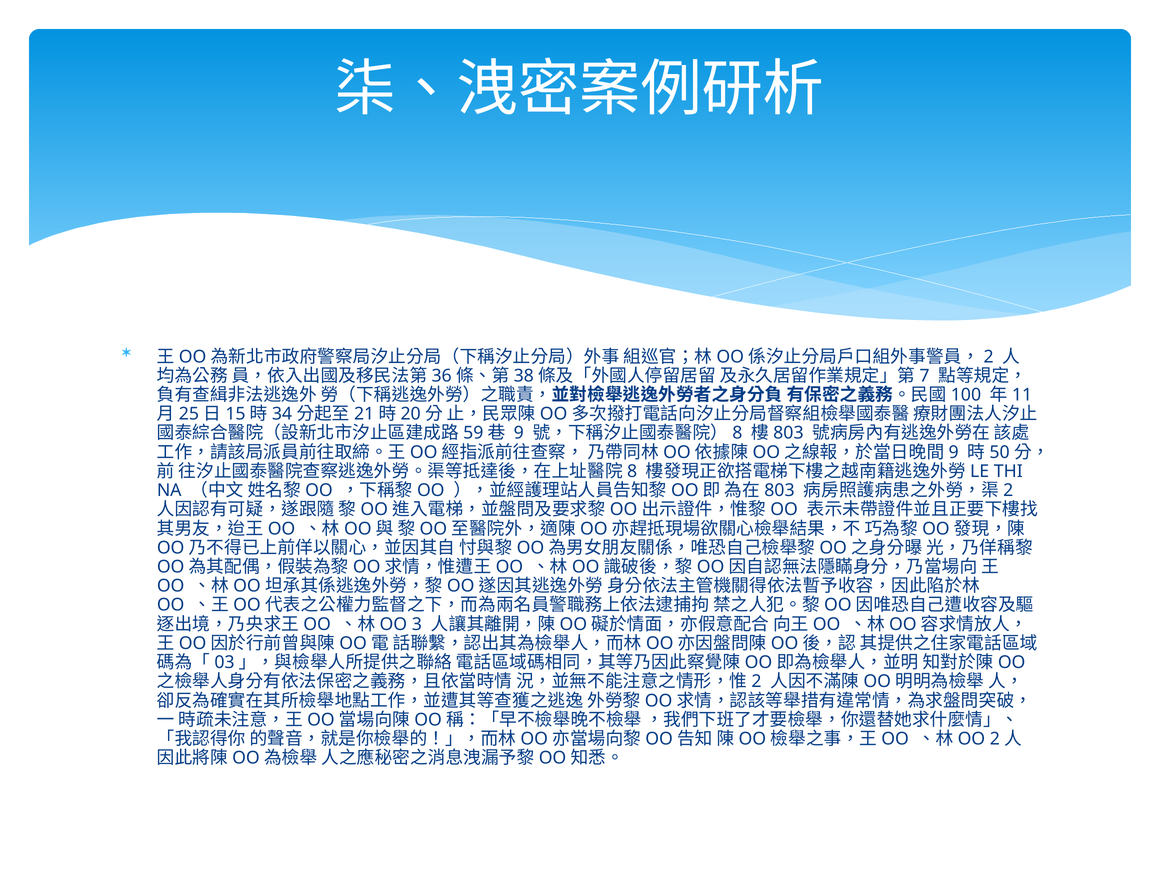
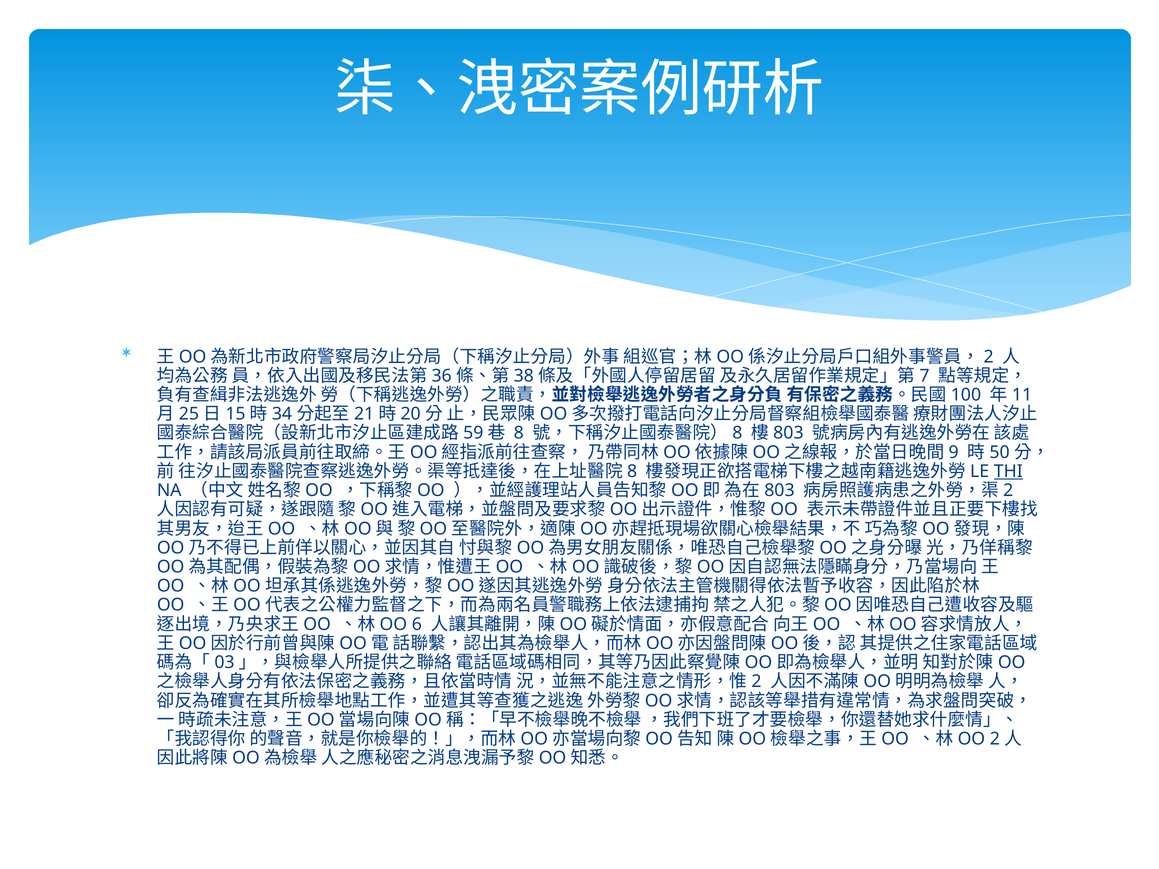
9: 9 -> 8
THI underline: none -> present
3: 3 -> 6
